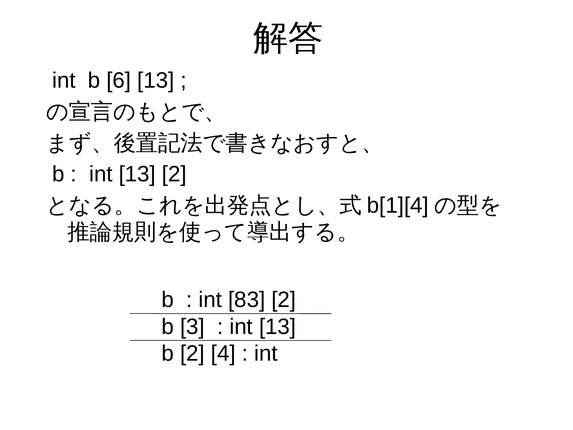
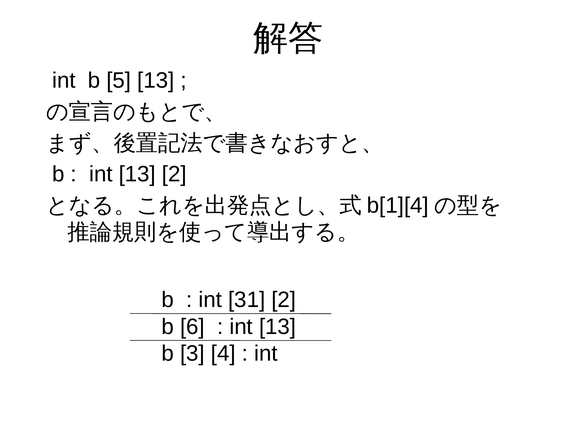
6: 6 -> 5
83: 83 -> 31
3: 3 -> 6
b 2: 2 -> 3
